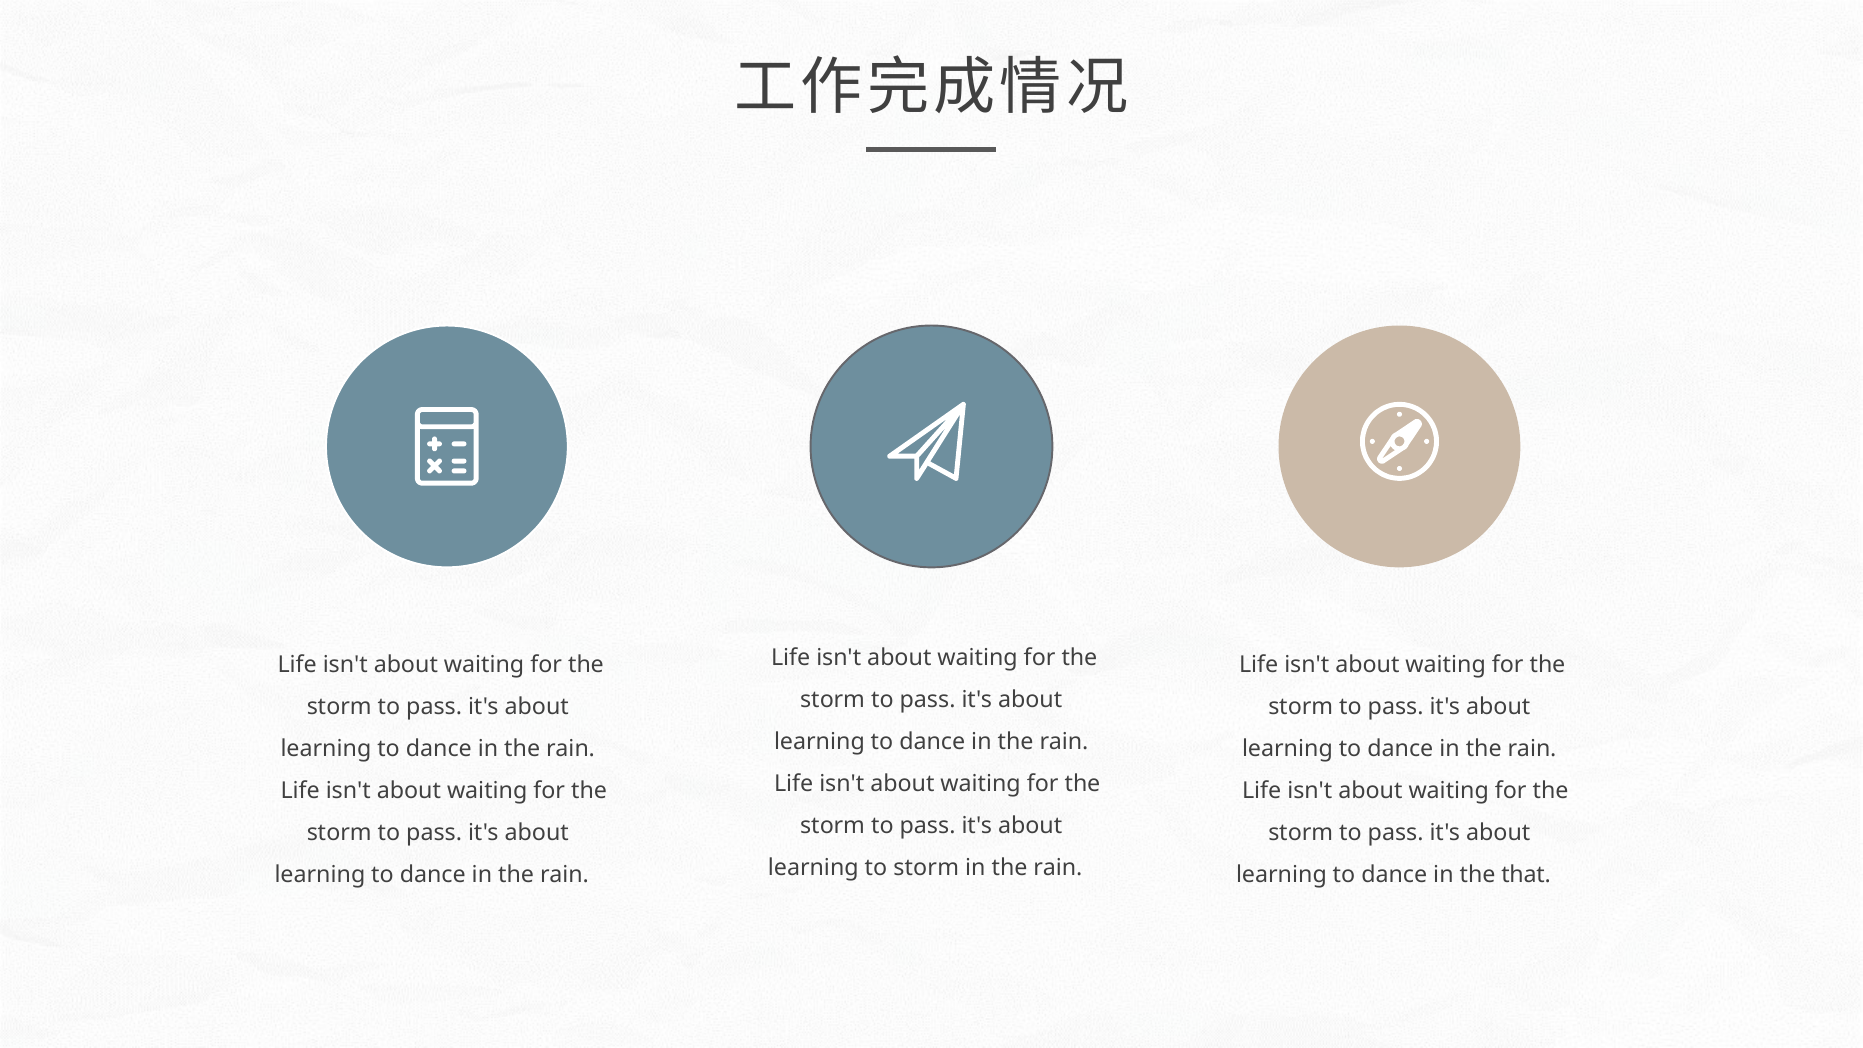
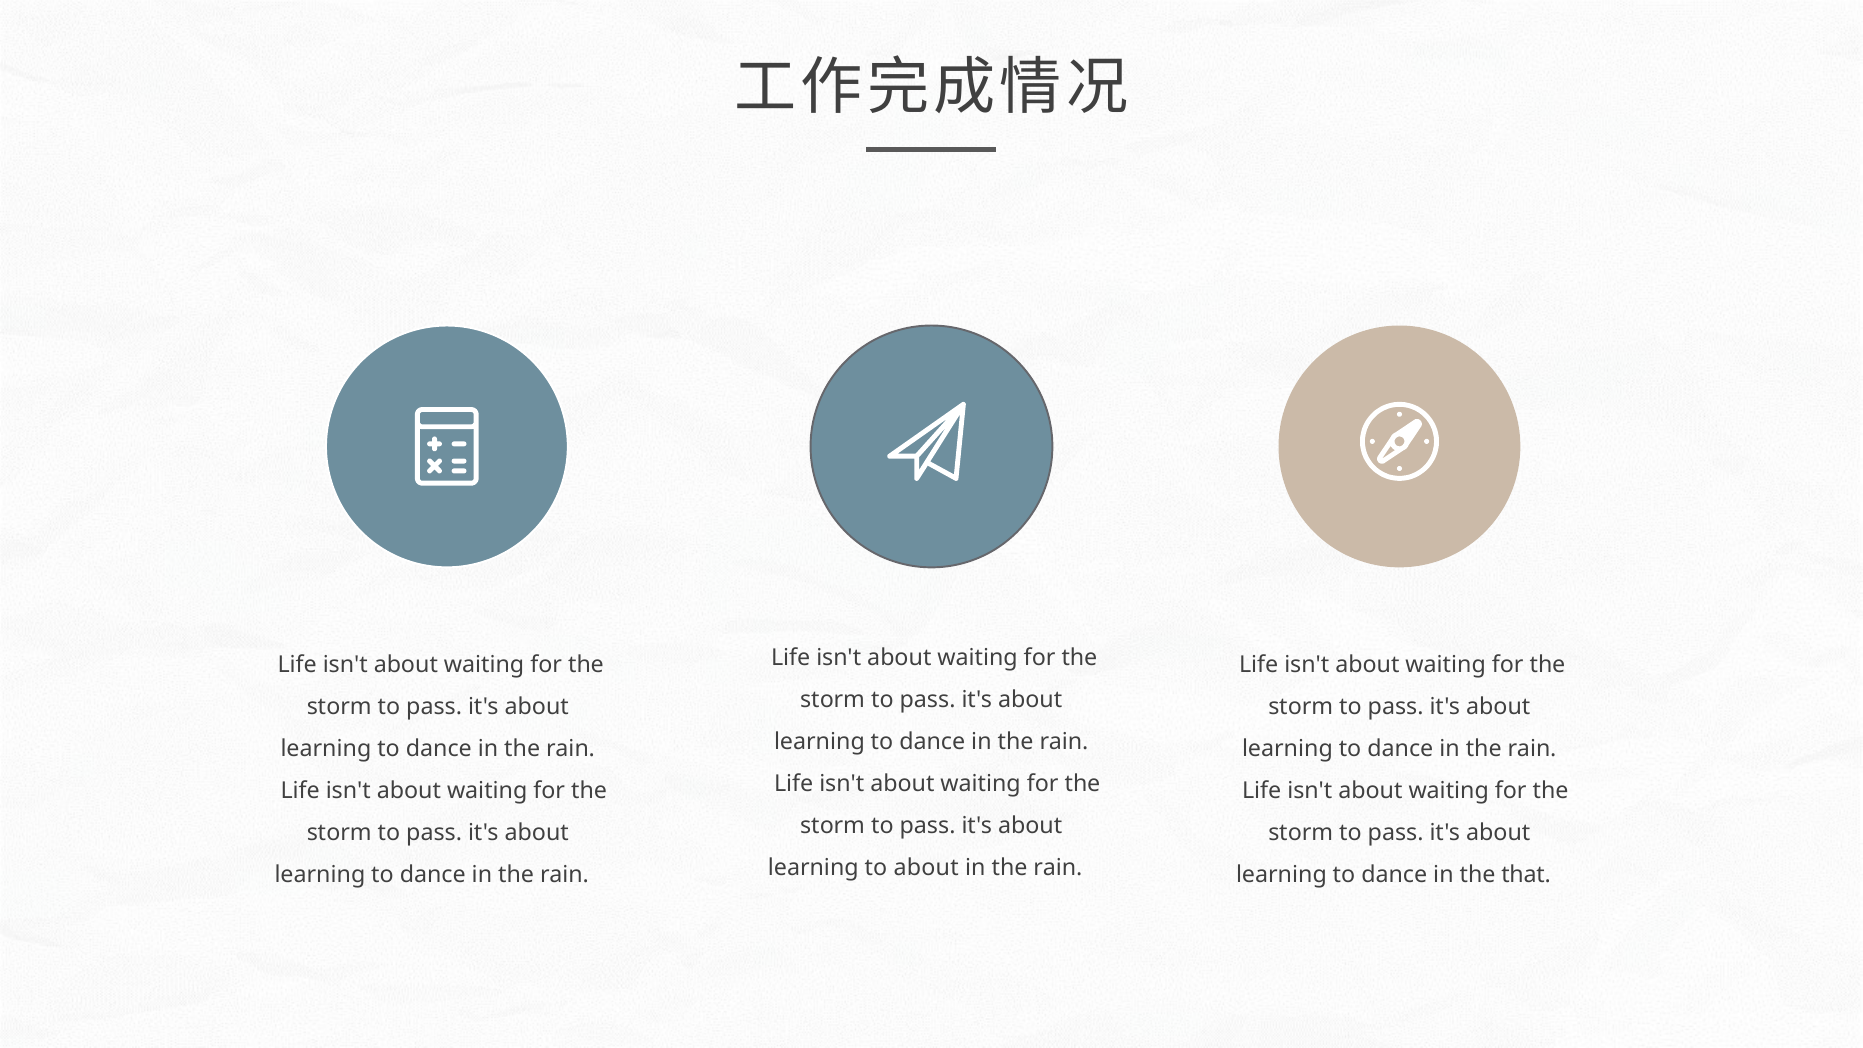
to storm: storm -> about
